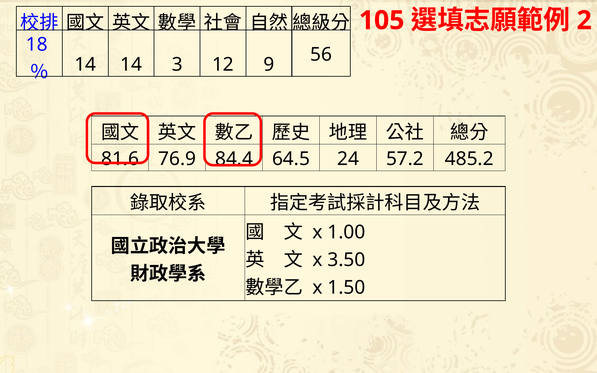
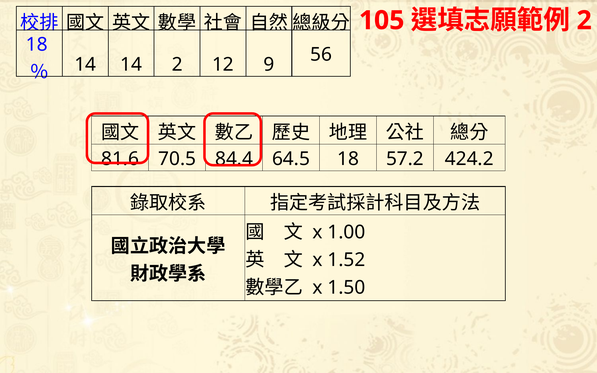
14 3: 3 -> 2
76.9: 76.9 -> 70.5
64.5 24: 24 -> 18
485.2: 485.2 -> 424.2
3.50: 3.50 -> 1.52
